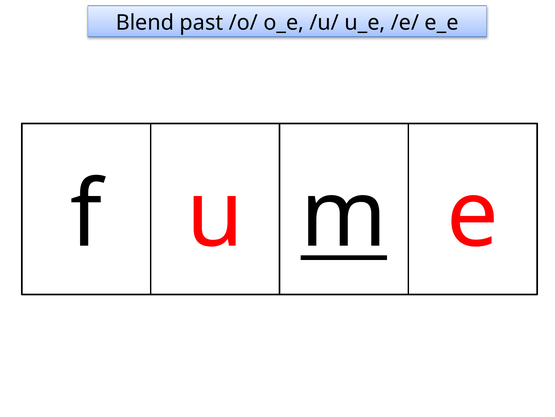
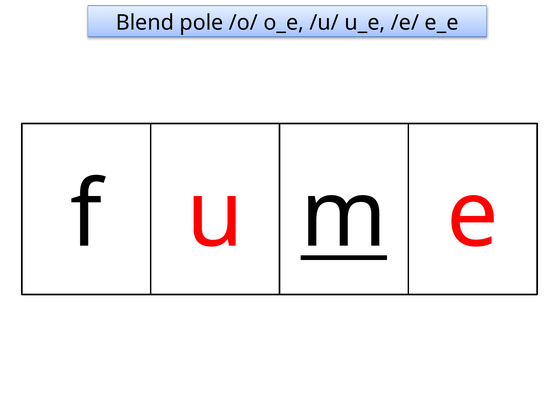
past: past -> pole
